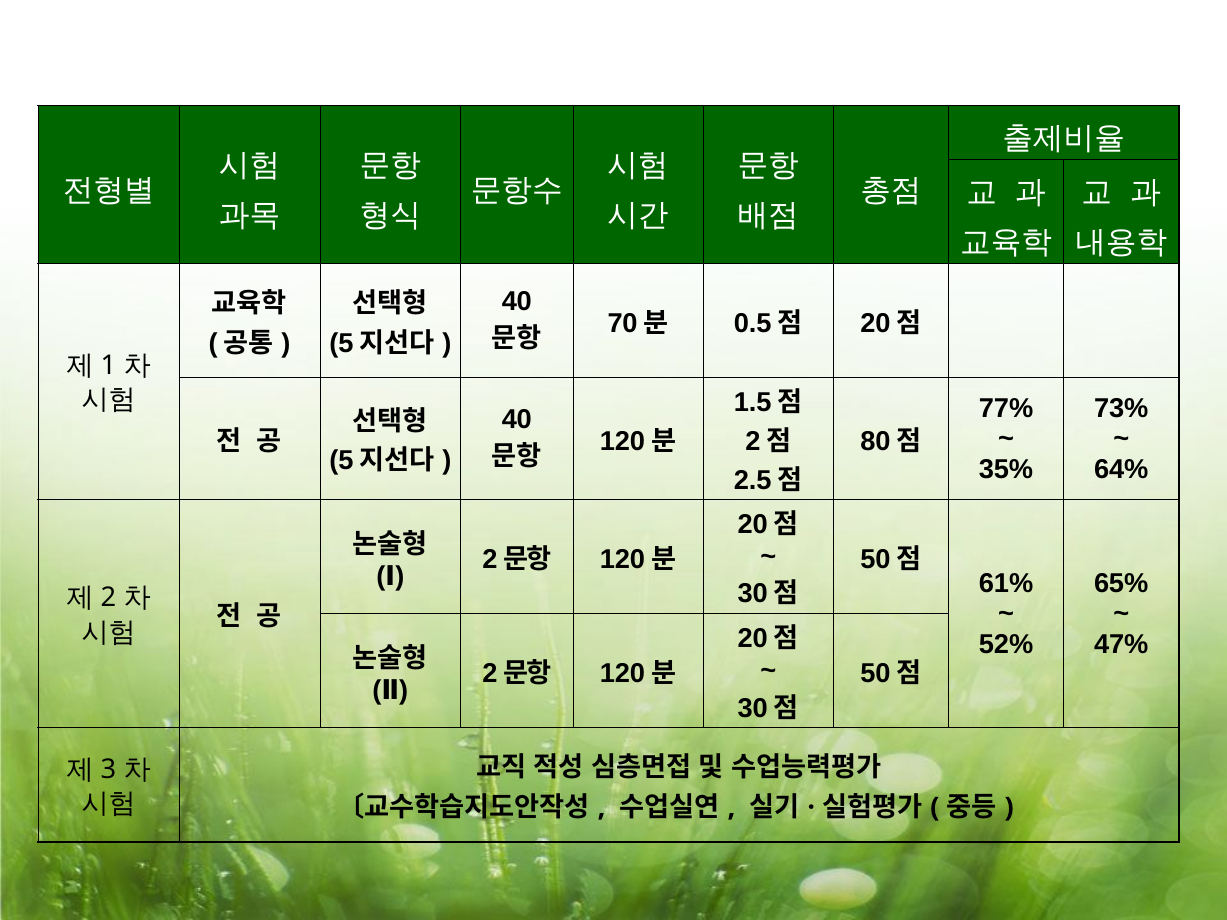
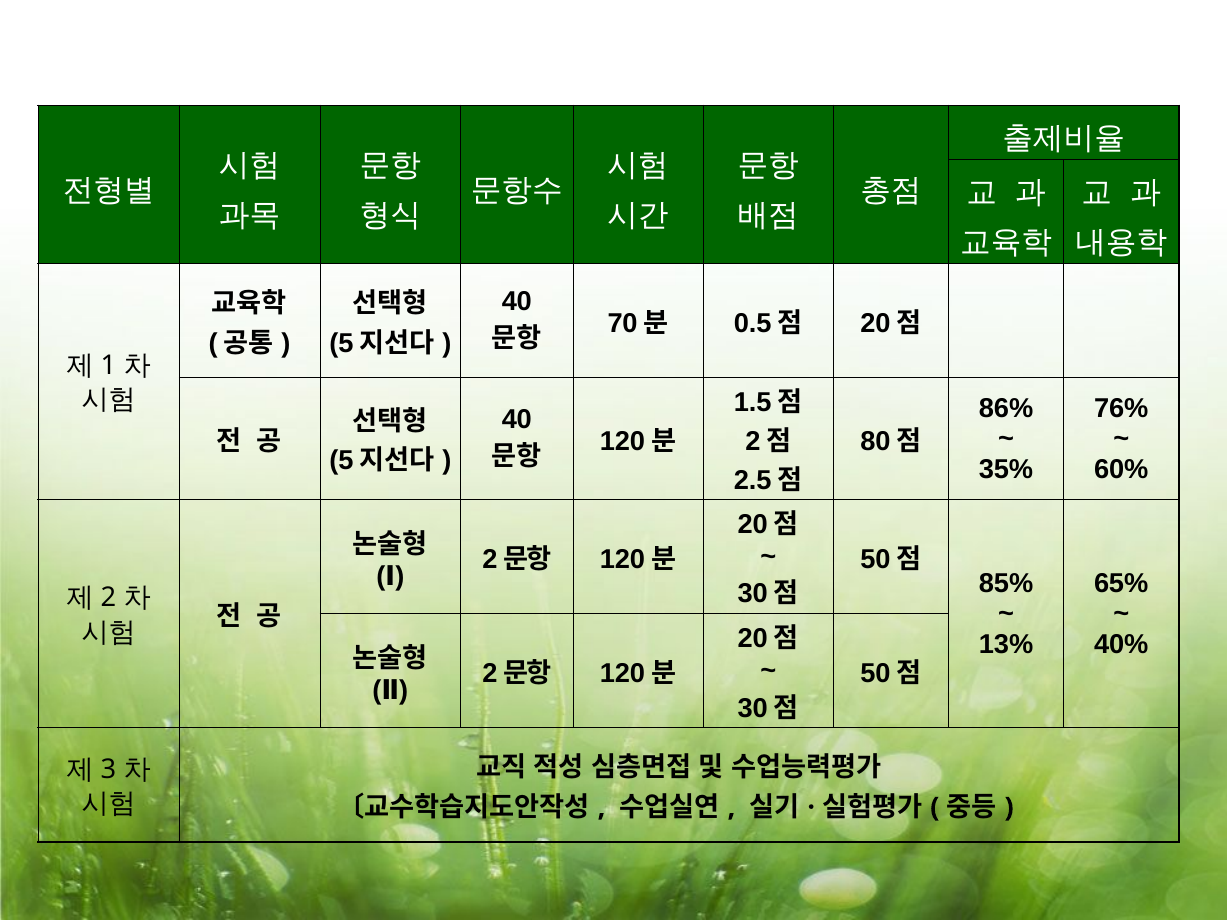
77%: 77% -> 86%
73%: 73% -> 76%
64%: 64% -> 60%
61%: 61% -> 85%
52%: 52% -> 13%
47%: 47% -> 40%
